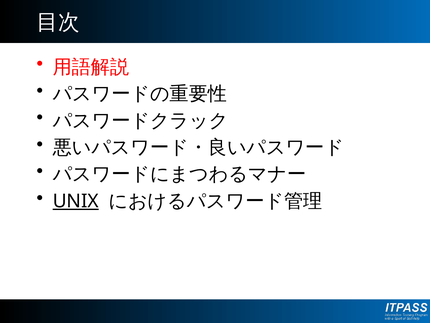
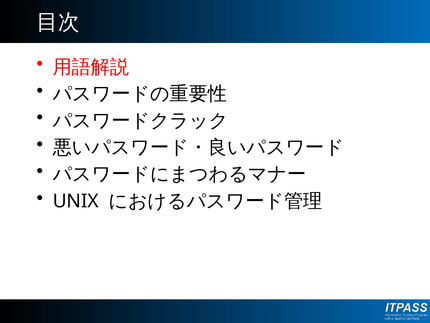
UNIX underline: present -> none
